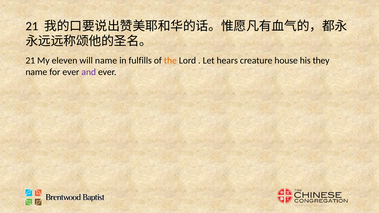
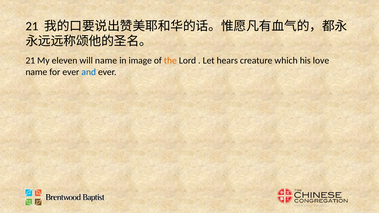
fulfills: fulfills -> image
house: house -> which
they: they -> love
and colour: purple -> blue
